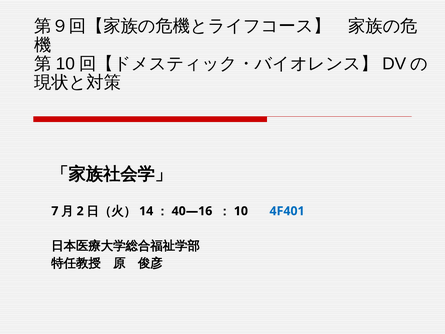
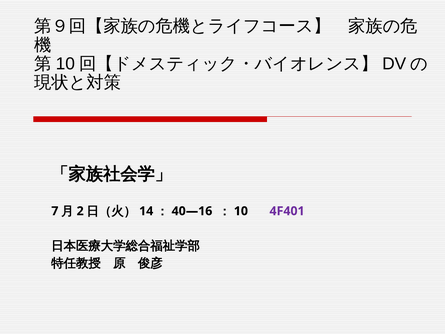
4F401 colour: blue -> purple
